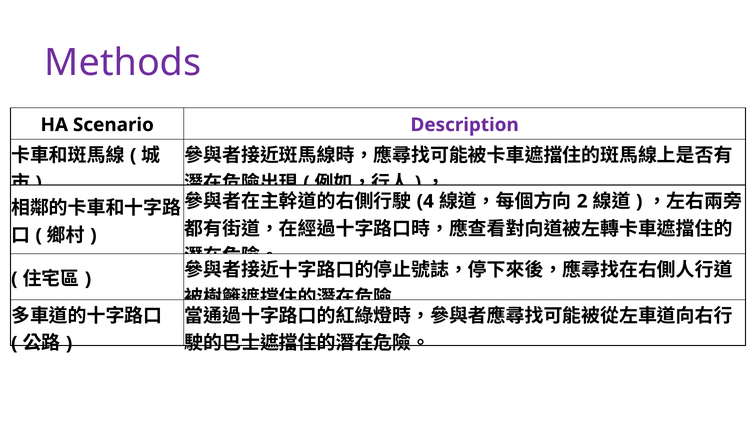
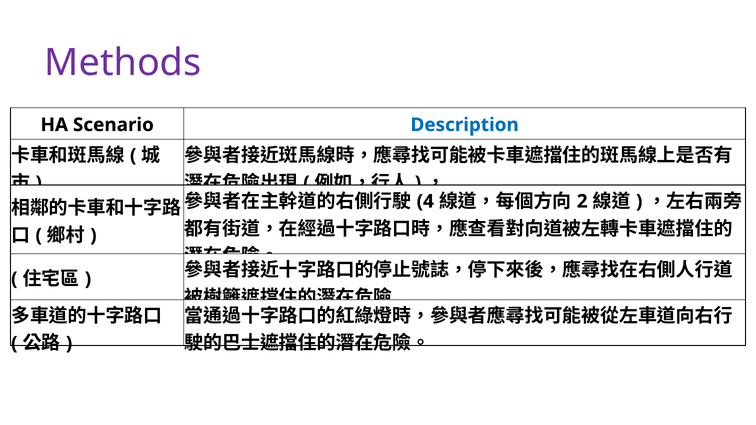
Description colour: purple -> blue
